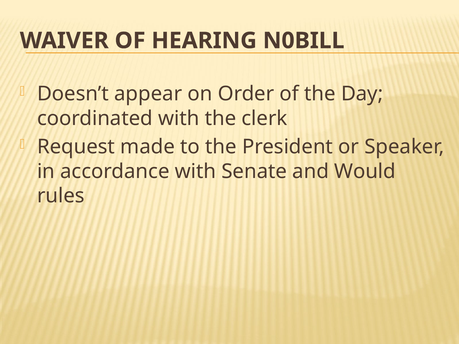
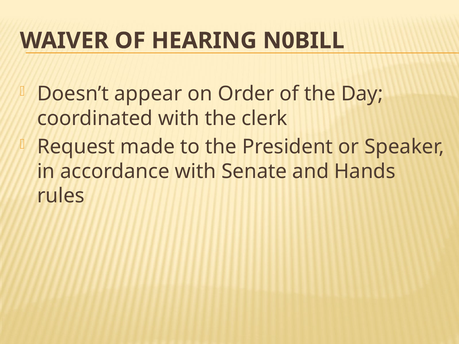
Would: Would -> Hands
